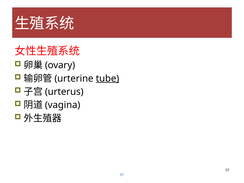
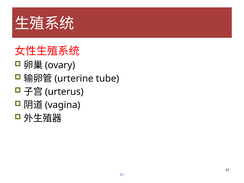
tube underline: present -> none
